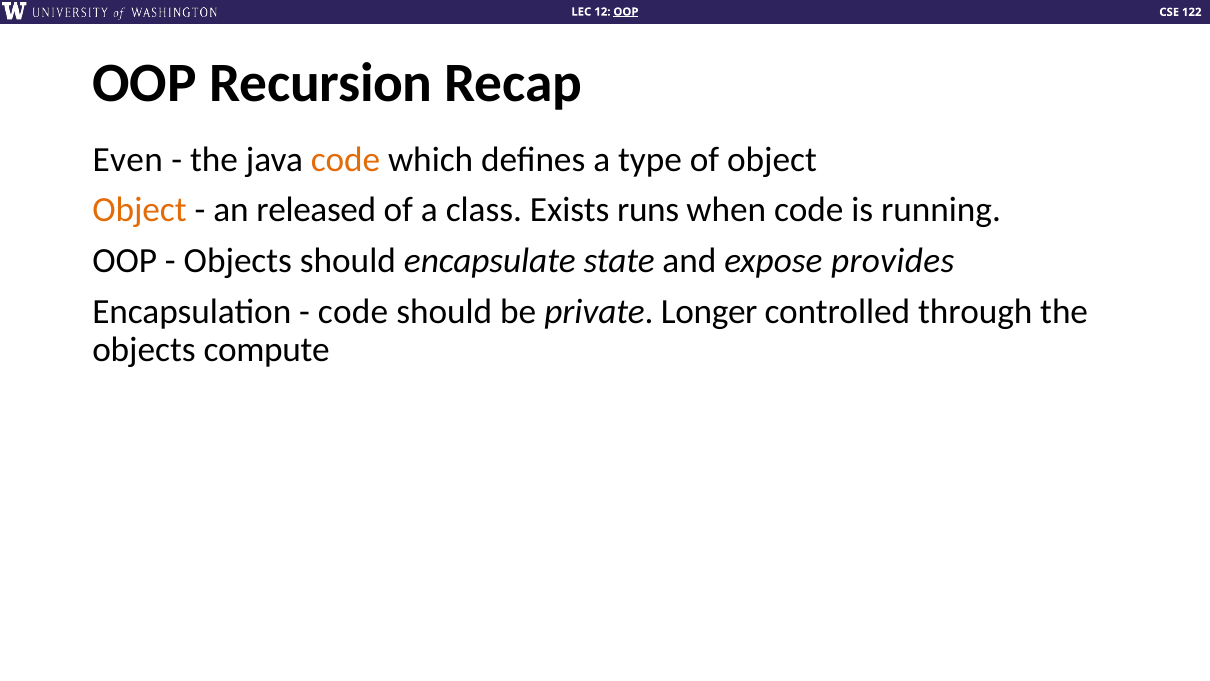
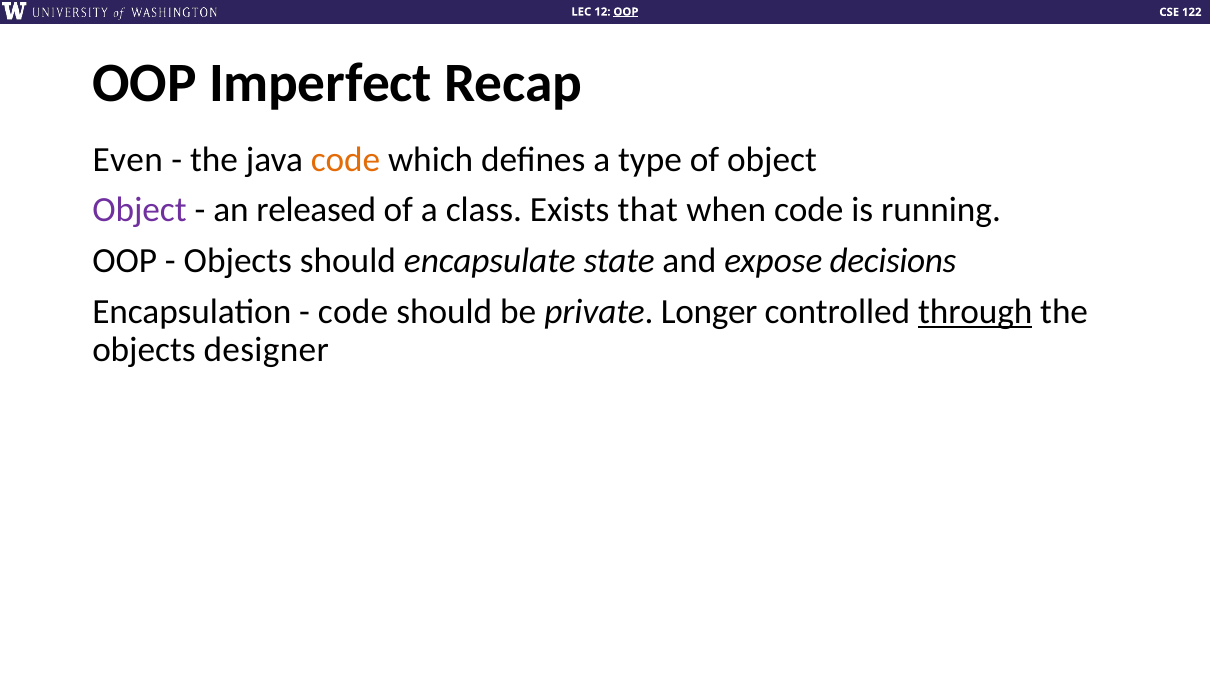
Recursion: Recursion -> Imperfect
Object at (139, 210) colour: orange -> purple
runs: runs -> that
provides: provides -> decisions
through underline: none -> present
compute: compute -> designer
